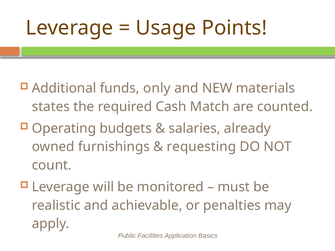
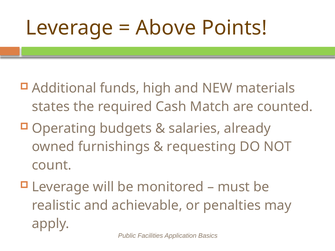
Usage: Usage -> Above
only: only -> high
